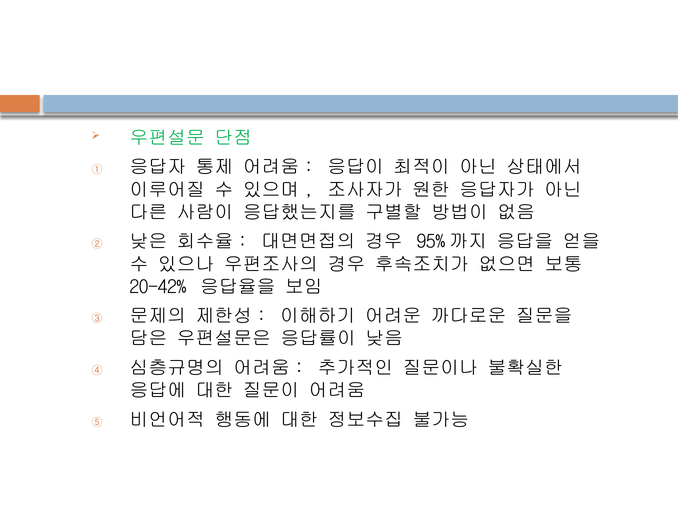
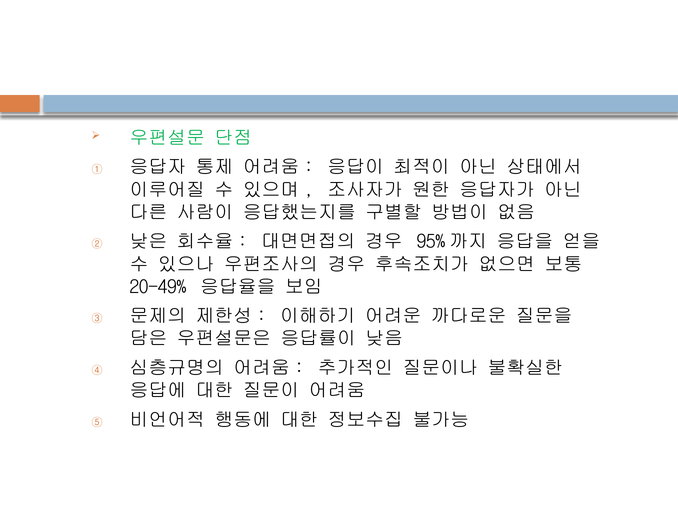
20-42%: 20-42% -> 20-49%
